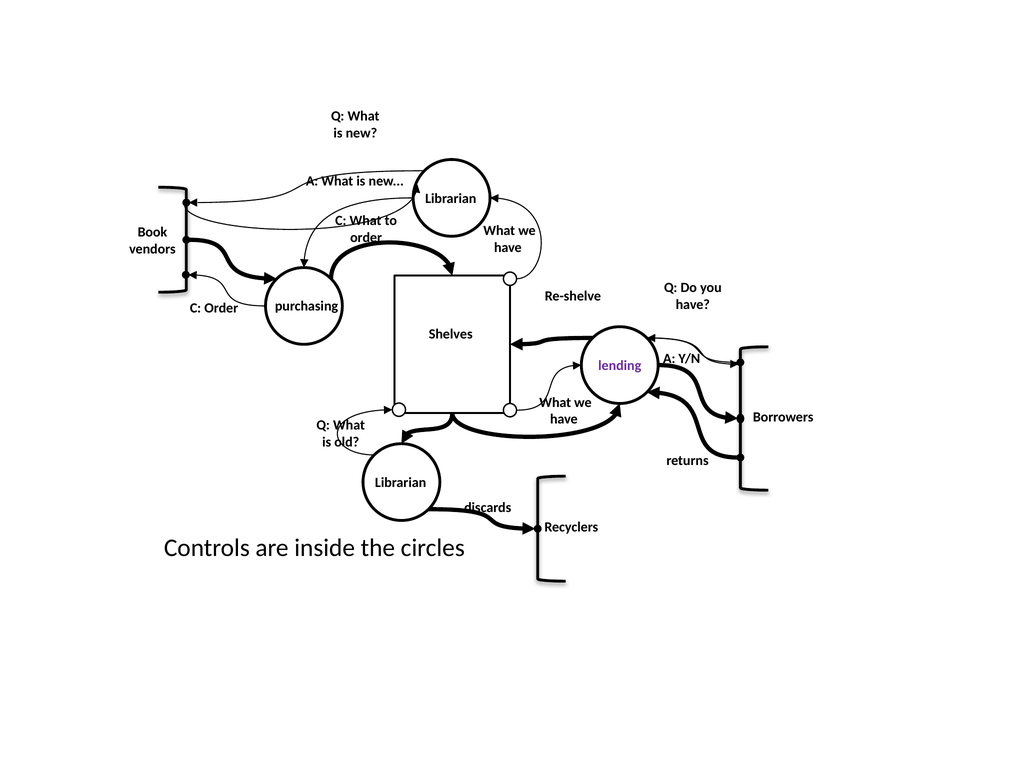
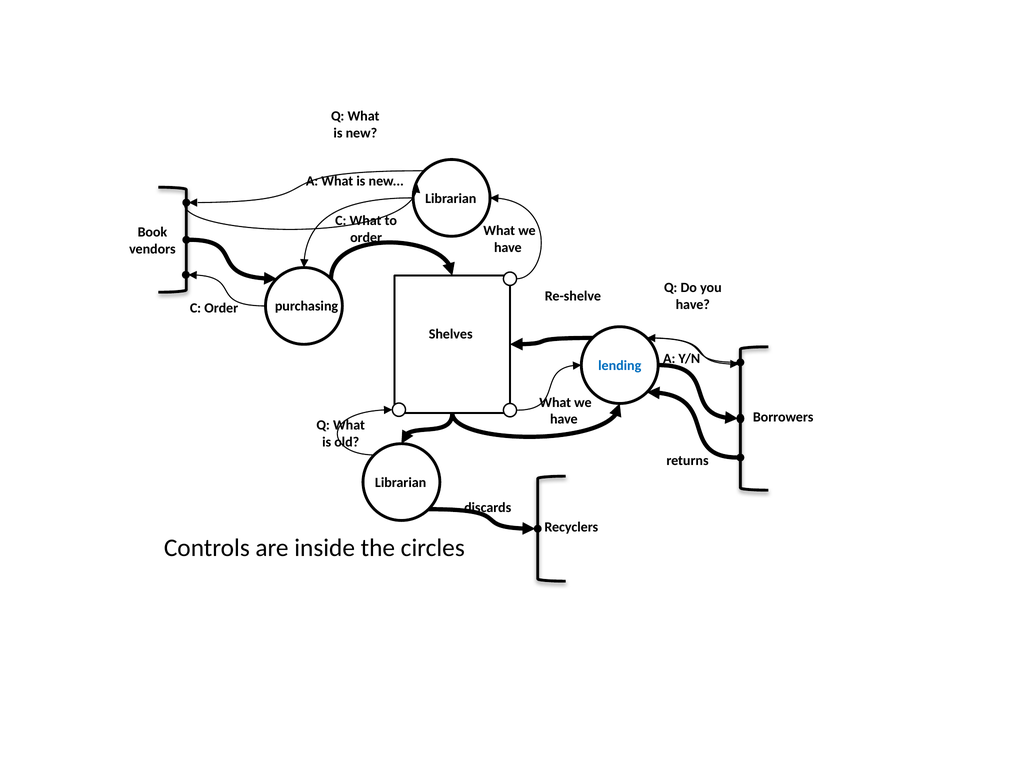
lending colour: purple -> blue
